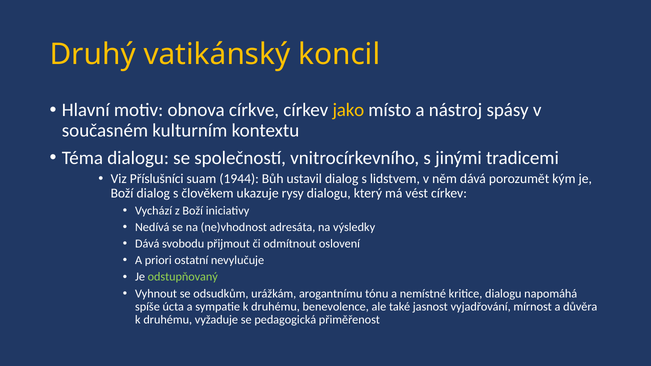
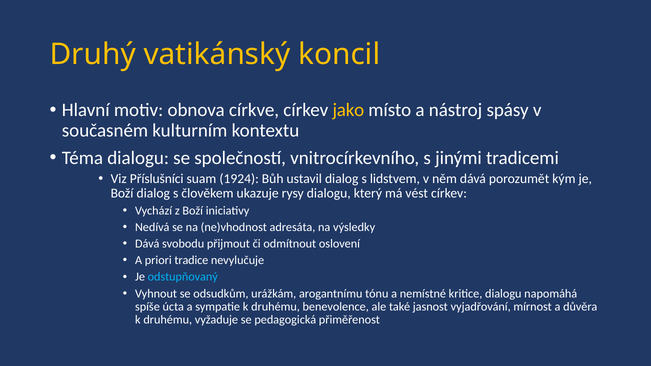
1944: 1944 -> 1924
ostatní: ostatní -> tradice
odstupňovaný colour: light green -> light blue
